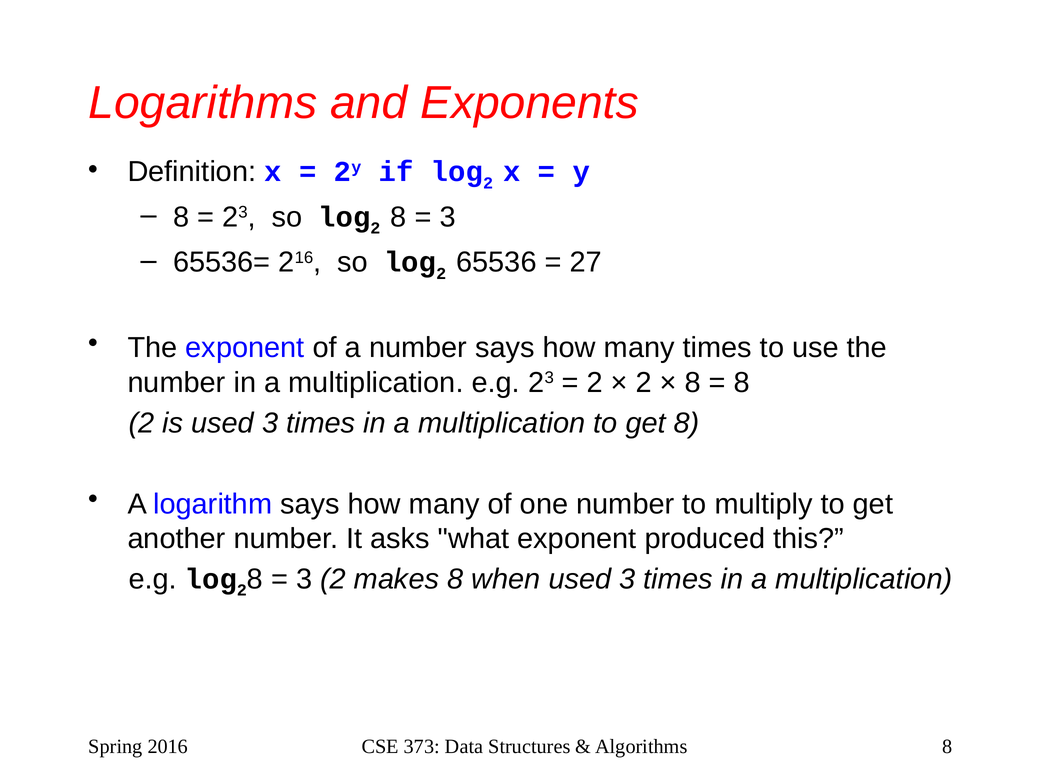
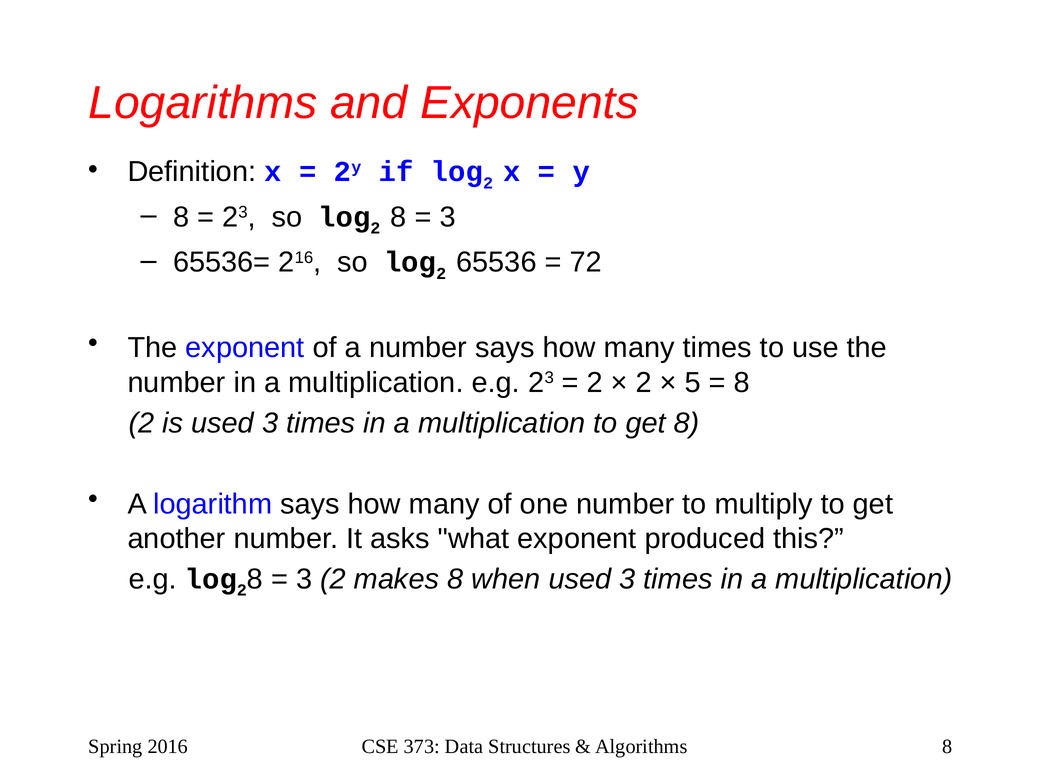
27: 27 -> 72
8 at (693, 383): 8 -> 5
